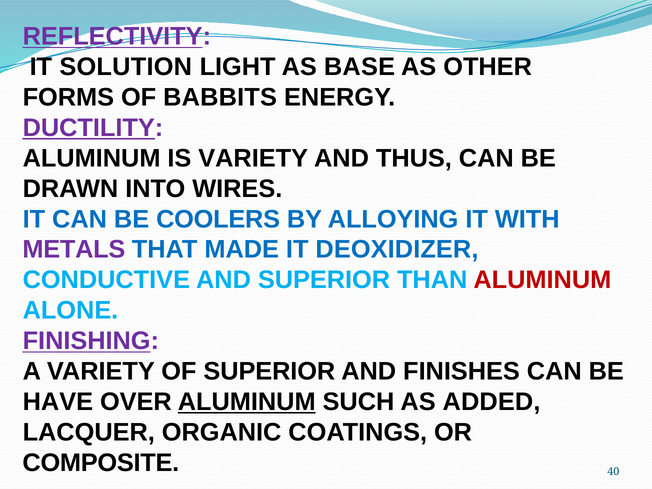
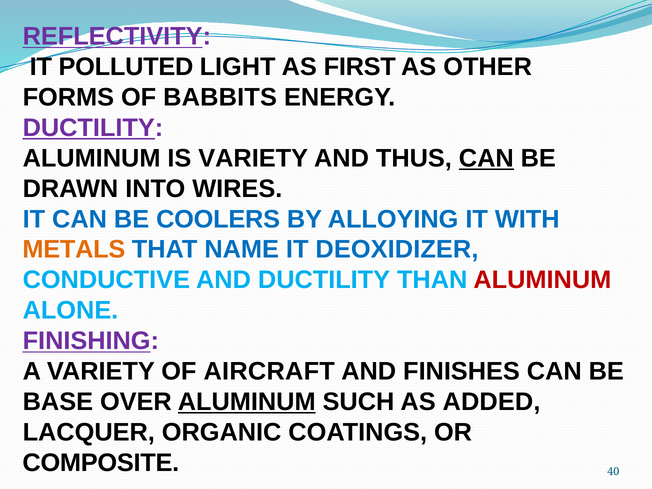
SOLUTION: SOLUTION -> POLLUTED
BASE: BASE -> FIRST
CAN at (486, 158) underline: none -> present
METALS colour: purple -> orange
MADE: MADE -> NAME
AND SUPERIOR: SUPERIOR -> DUCTILITY
OF SUPERIOR: SUPERIOR -> AIRCRAFT
HAVE: HAVE -> BASE
